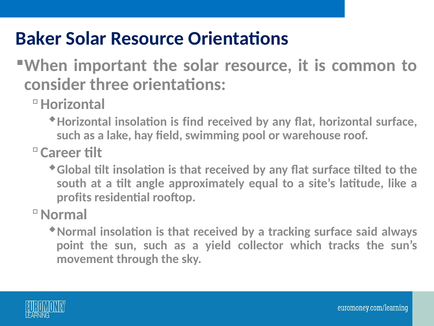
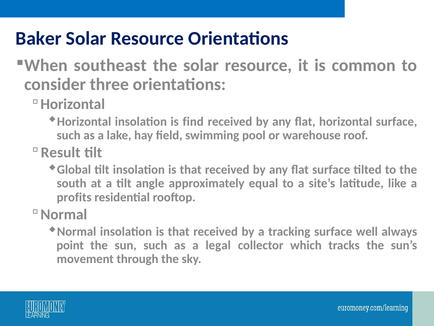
important: important -> southeast
Career: Career -> Result
said: said -> well
yield: yield -> legal
